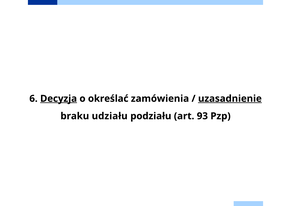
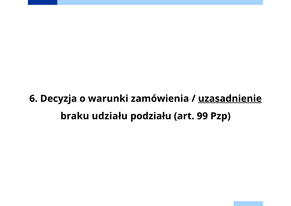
Decyzja underline: present -> none
określać: określać -> warunki
93: 93 -> 99
